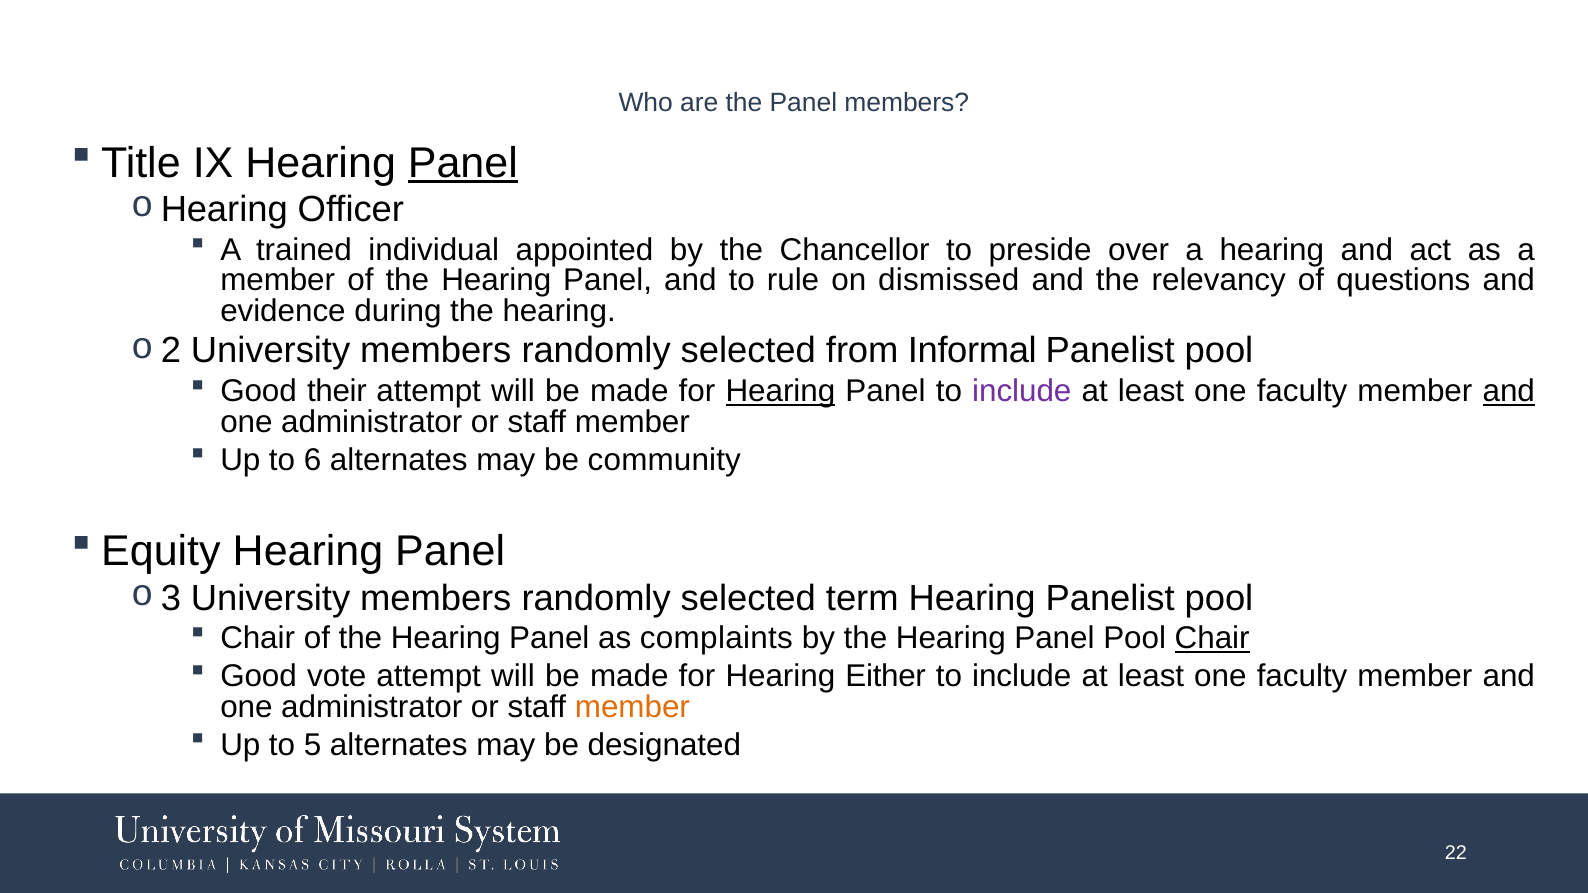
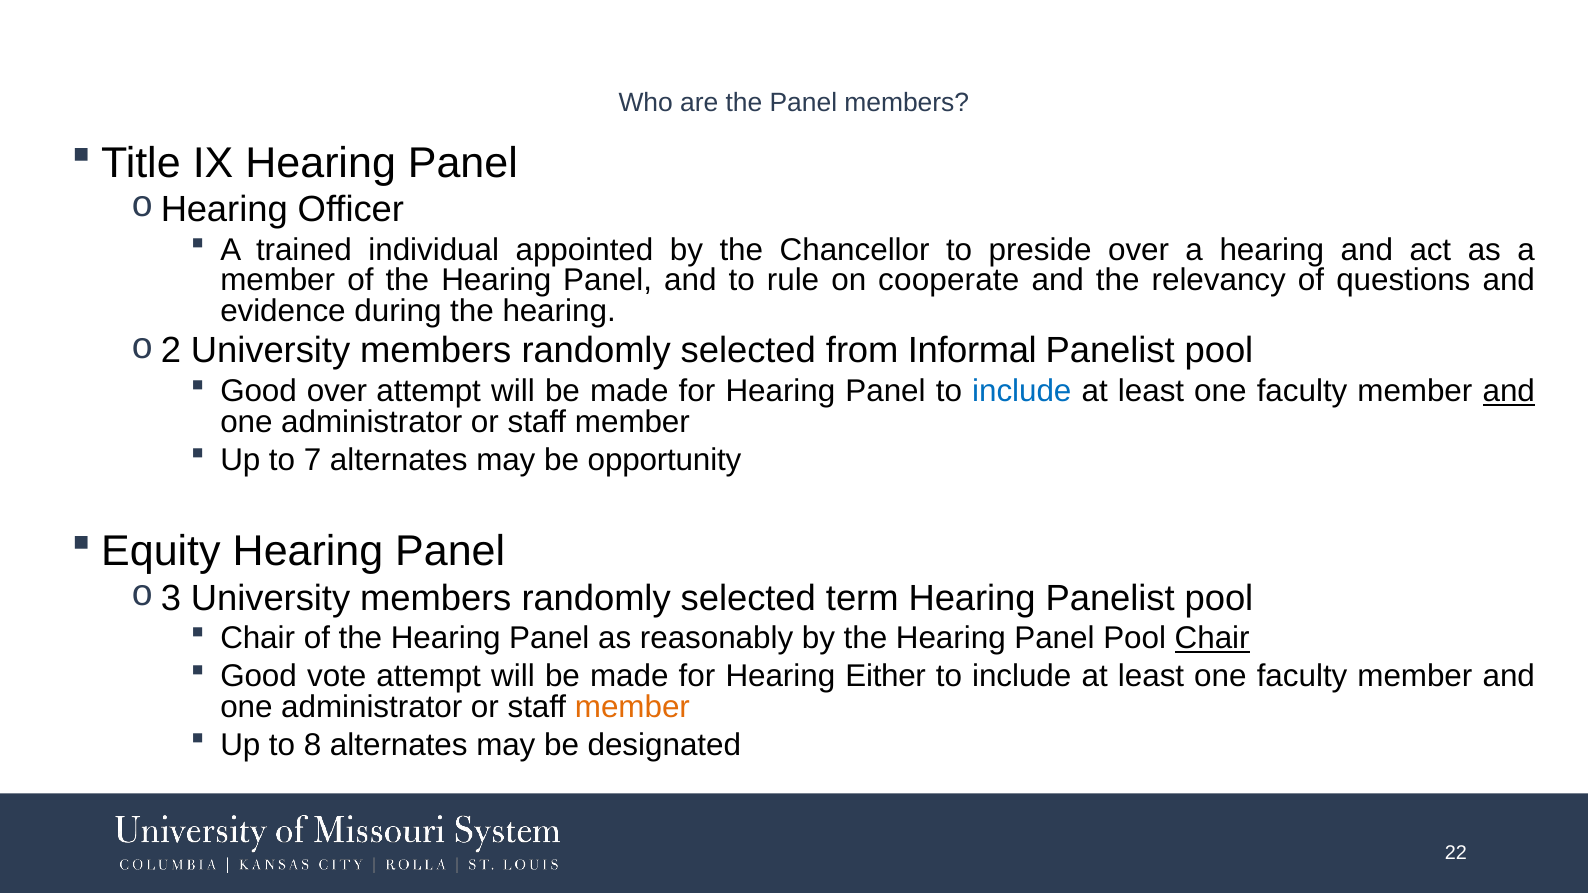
Panel at (463, 163) underline: present -> none
dismissed: dismissed -> cooperate
Good their: their -> over
Hearing at (780, 392) underline: present -> none
include at (1022, 392) colour: purple -> blue
6: 6 -> 7
community: community -> opportunity
complaints: complaints -> reasonably
5: 5 -> 8
